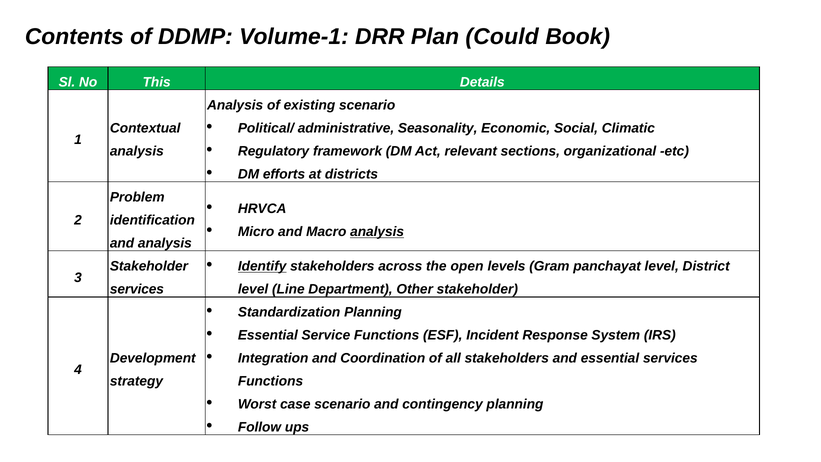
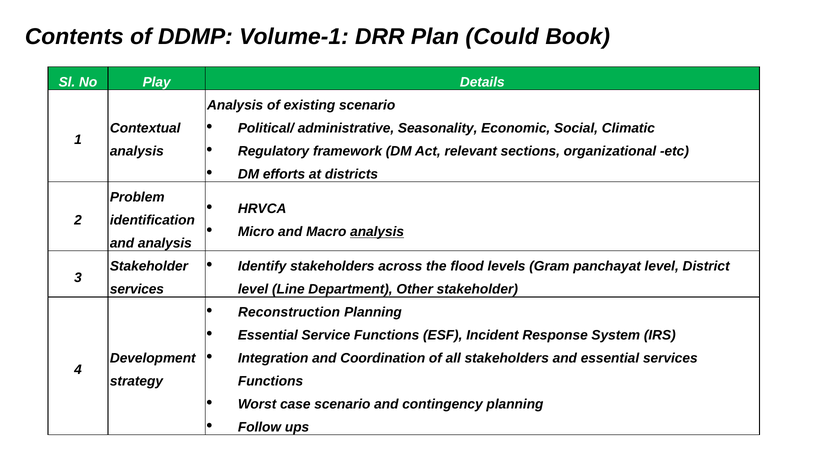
This: This -> Play
Identify underline: present -> none
open: open -> flood
Standardization: Standardization -> Reconstruction
